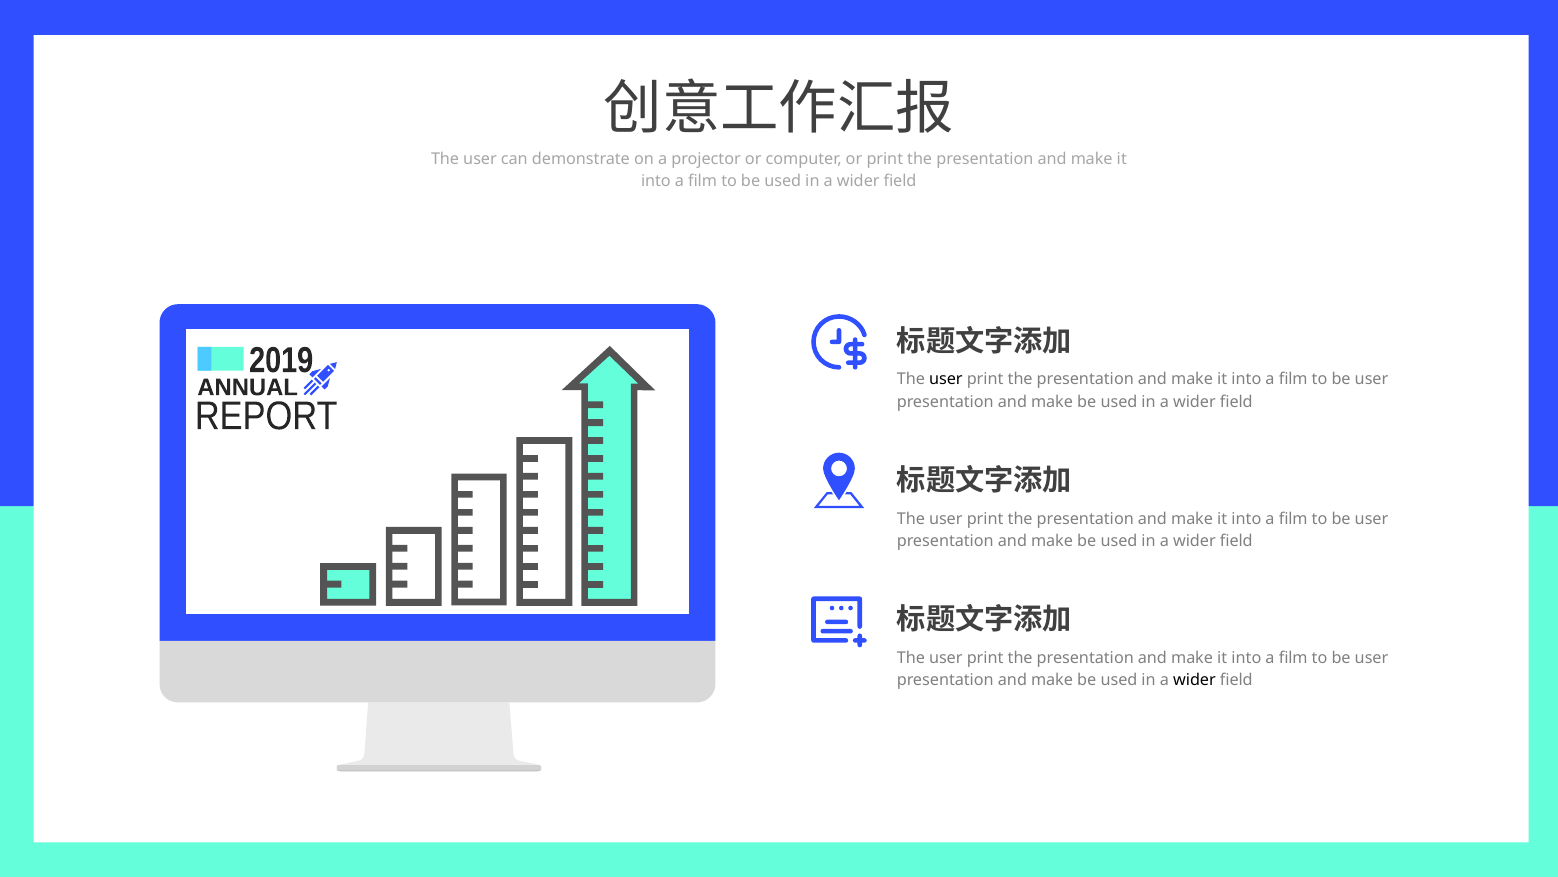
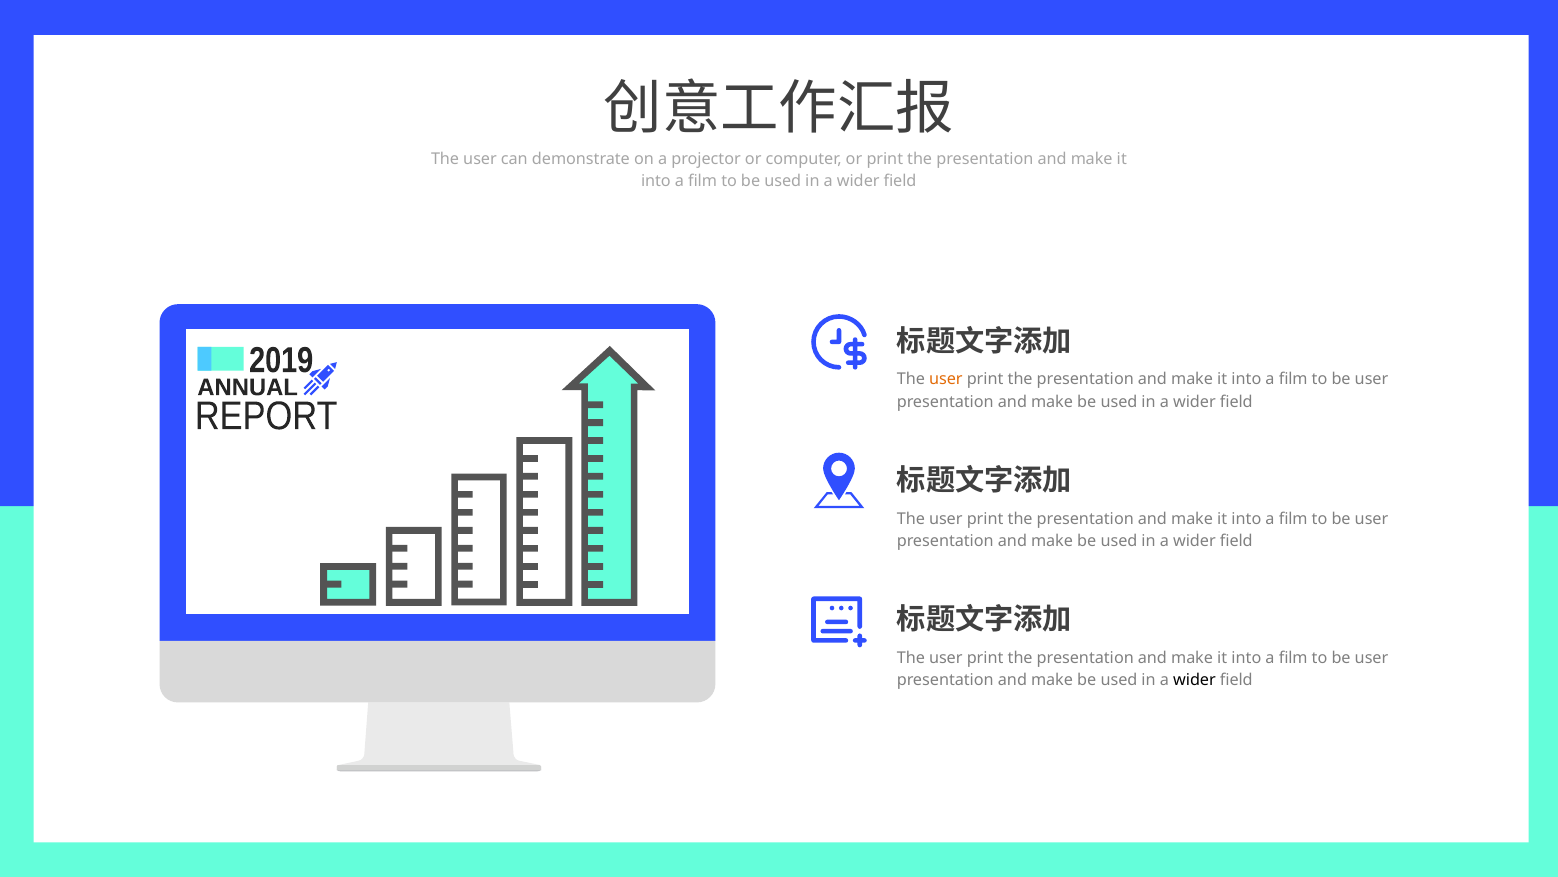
user at (946, 379) colour: black -> orange
